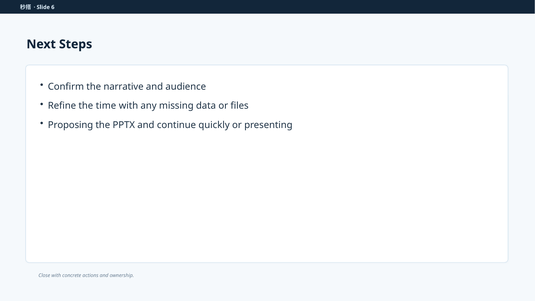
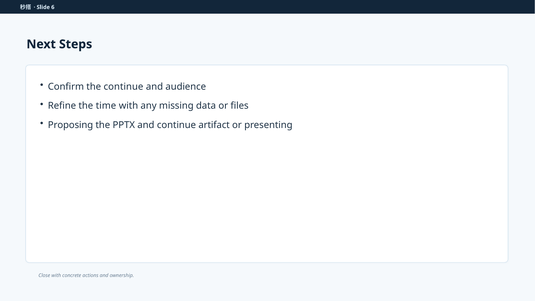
the narrative: narrative -> continue
quickly: quickly -> artifact
